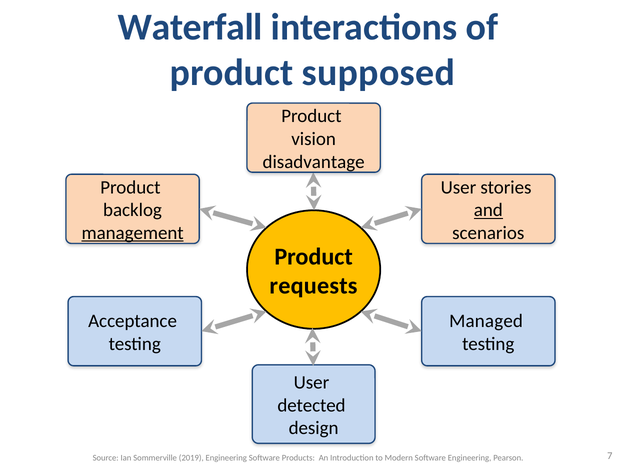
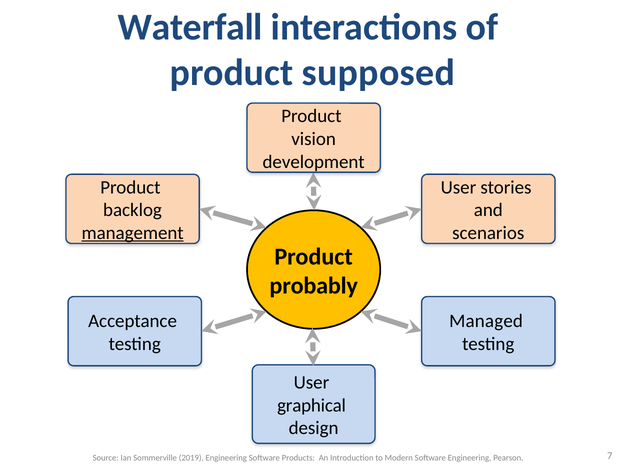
disadvantage: disadvantage -> development
and underline: present -> none
requests: requests -> probably
detected: detected -> graphical
